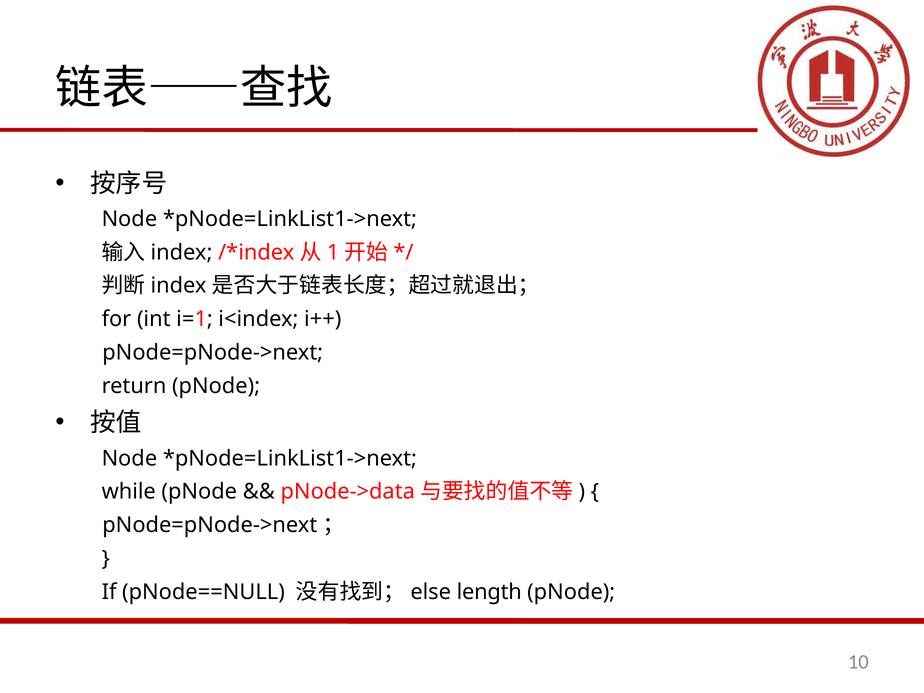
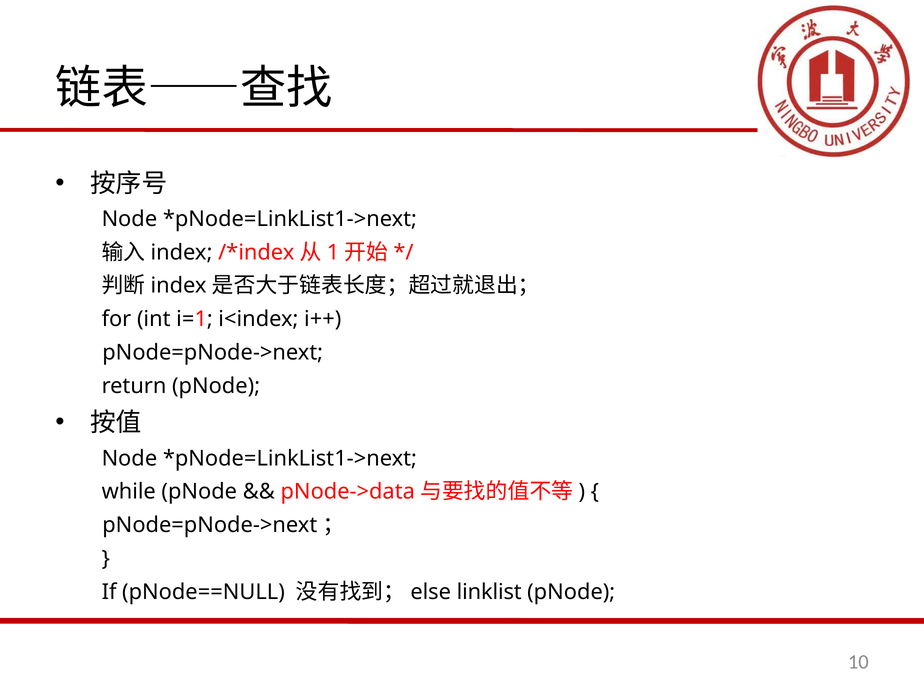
length: length -> linklist
